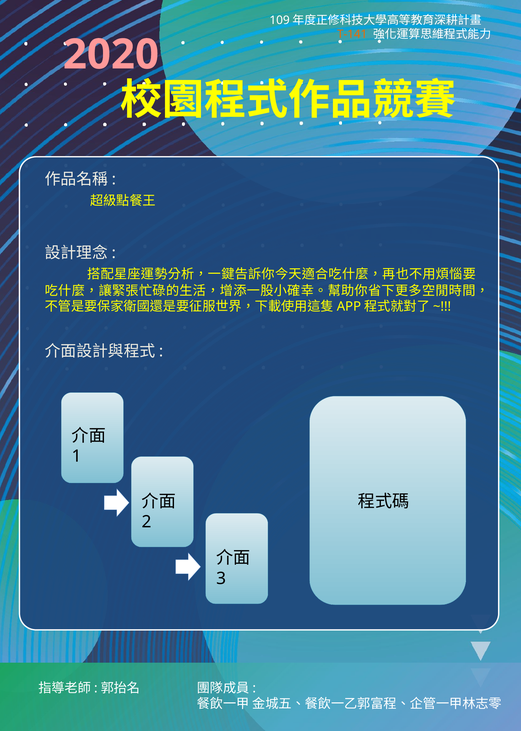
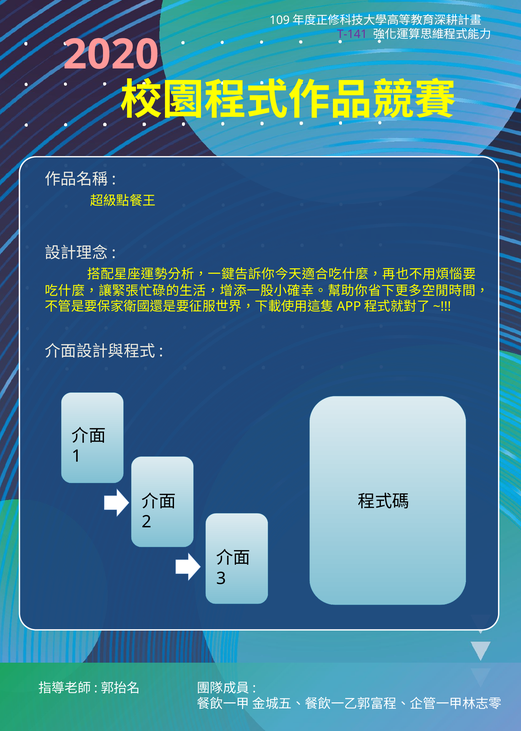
T-141 colour: orange -> purple
